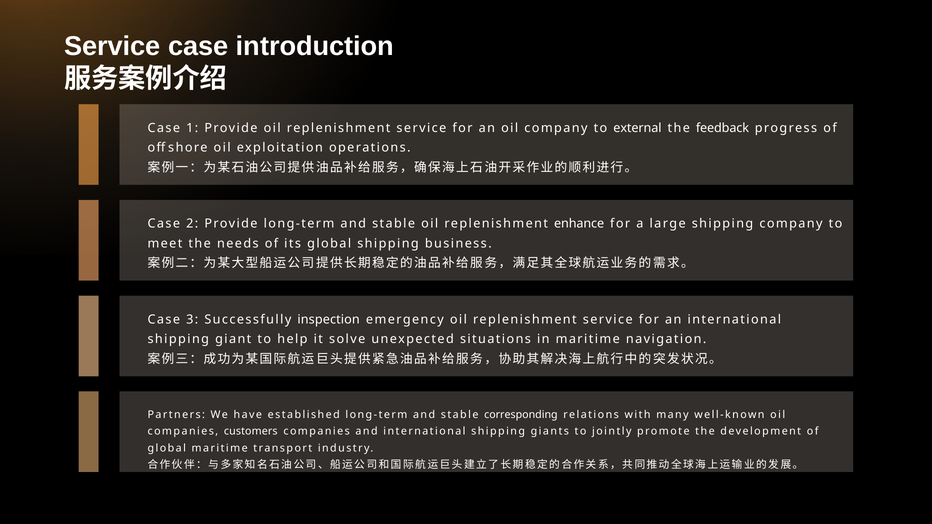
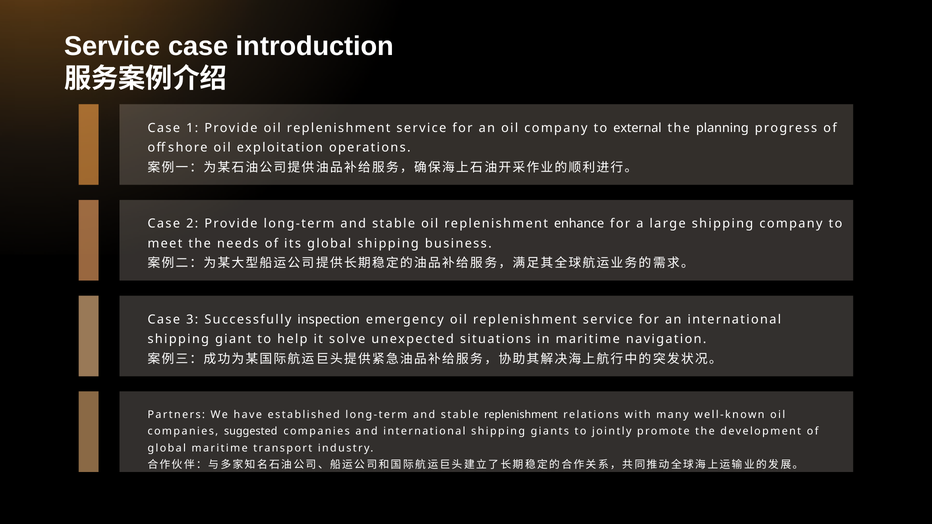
feedback: feedback -> planning
stable corresponding: corresponding -> replenishment
customers: customers -> suggested
